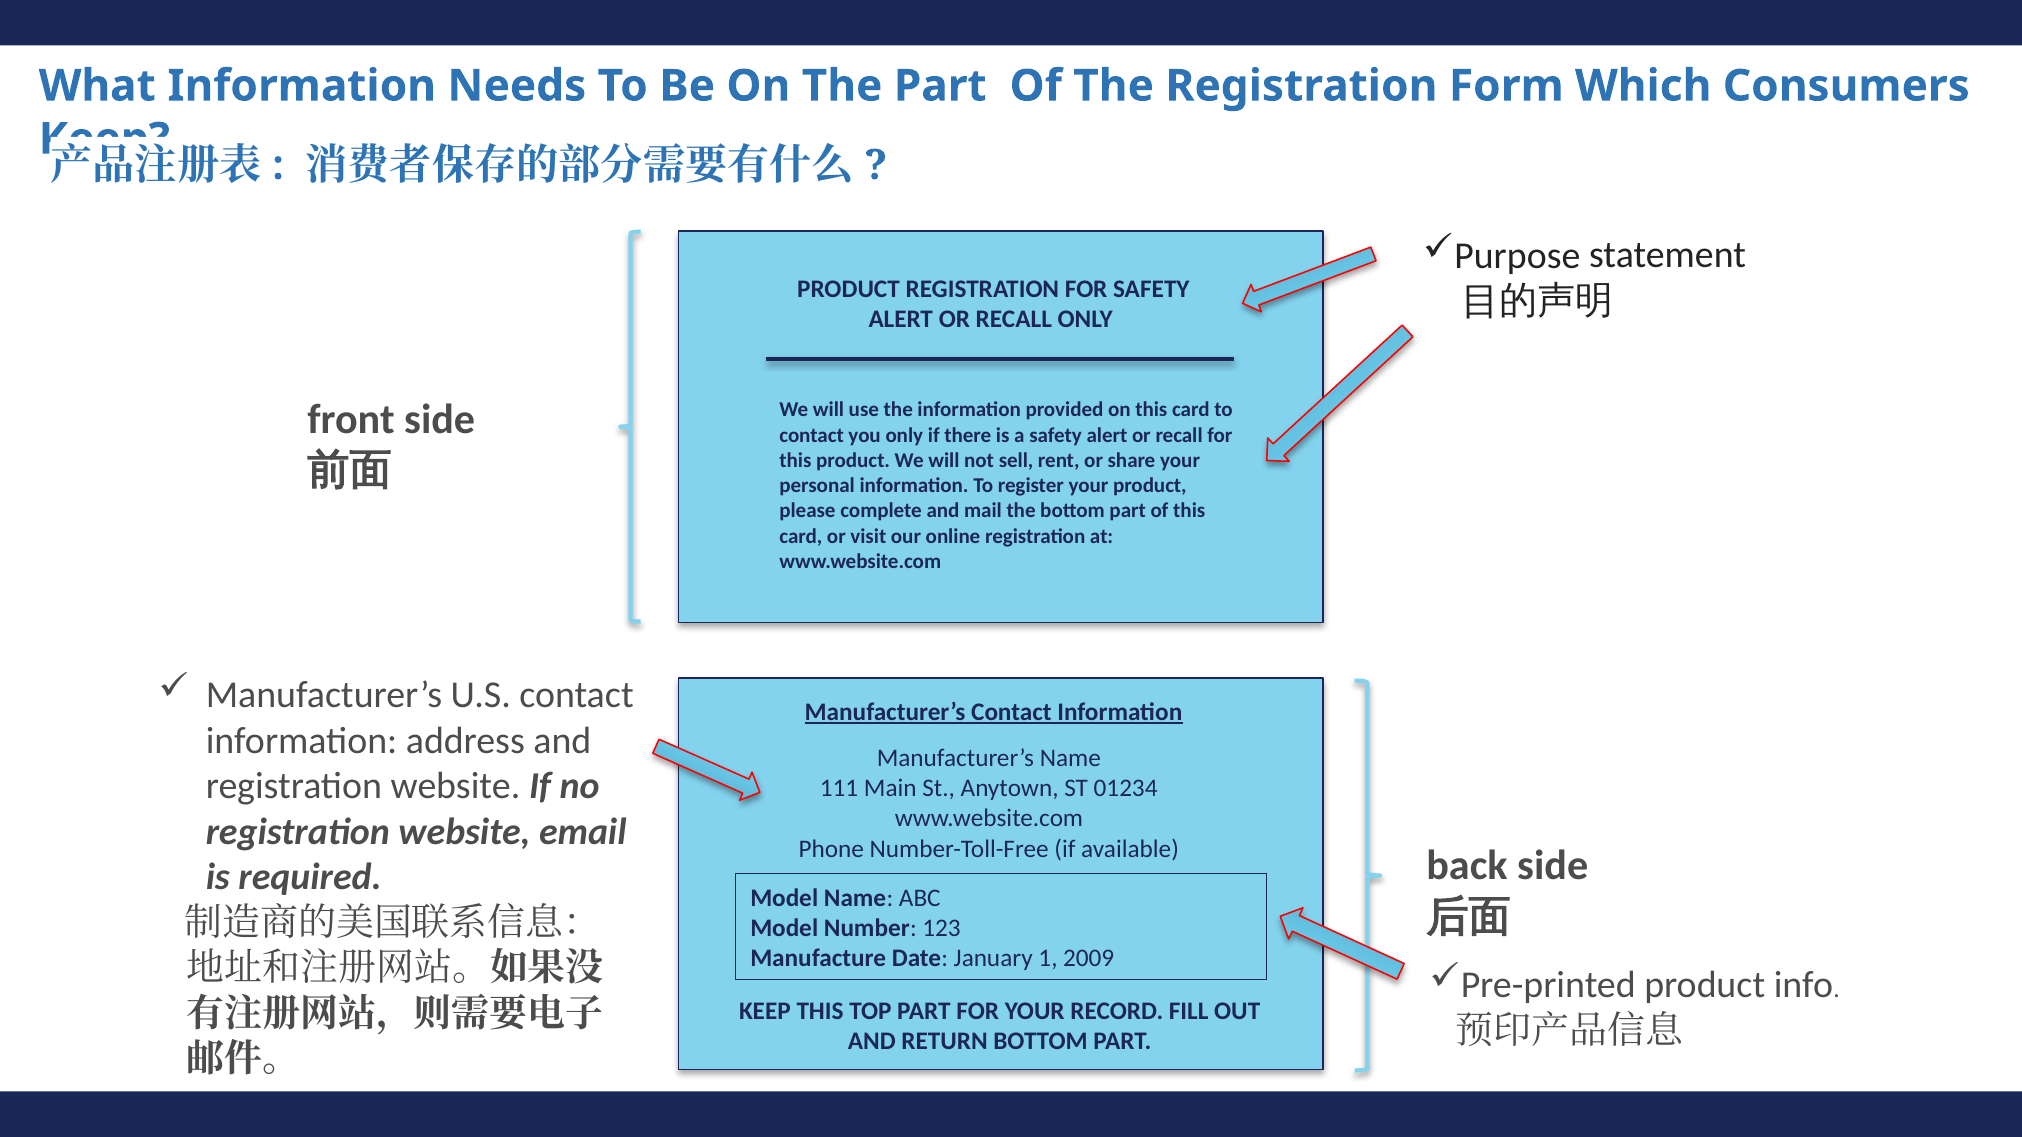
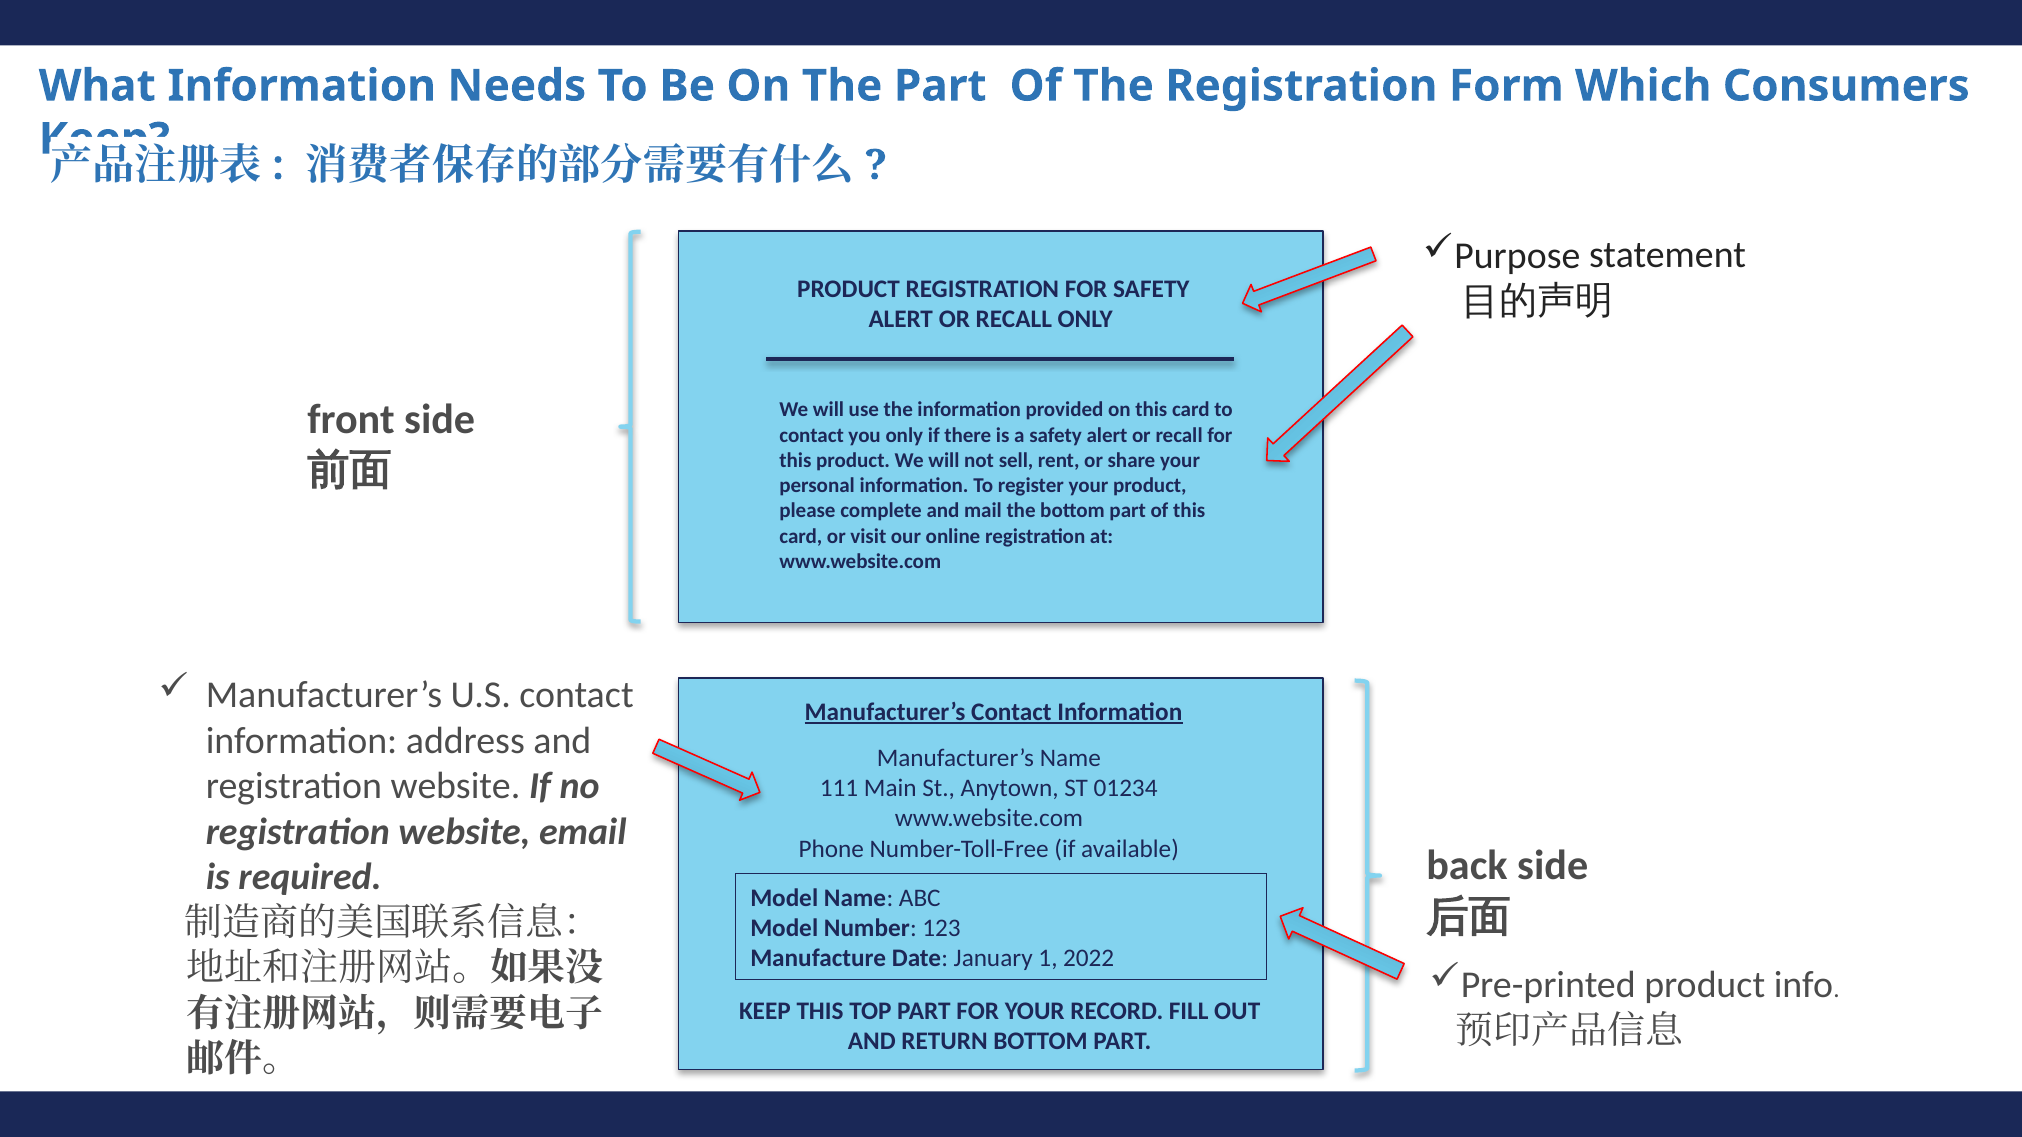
2009: 2009 -> 2022
